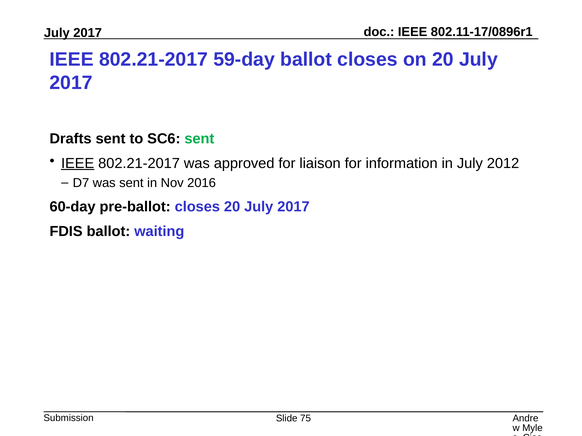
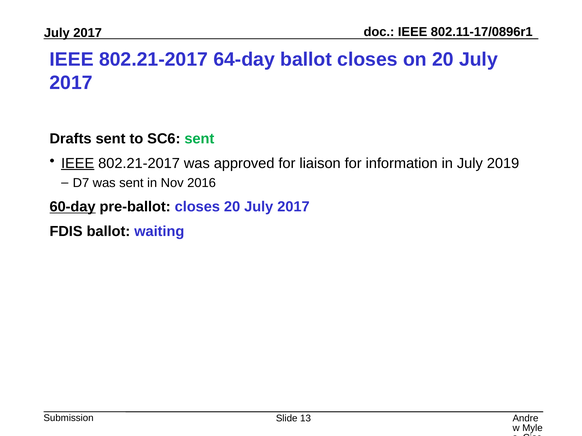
59-day: 59-day -> 64-day
2012: 2012 -> 2019
60-day underline: none -> present
75: 75 -> 13
